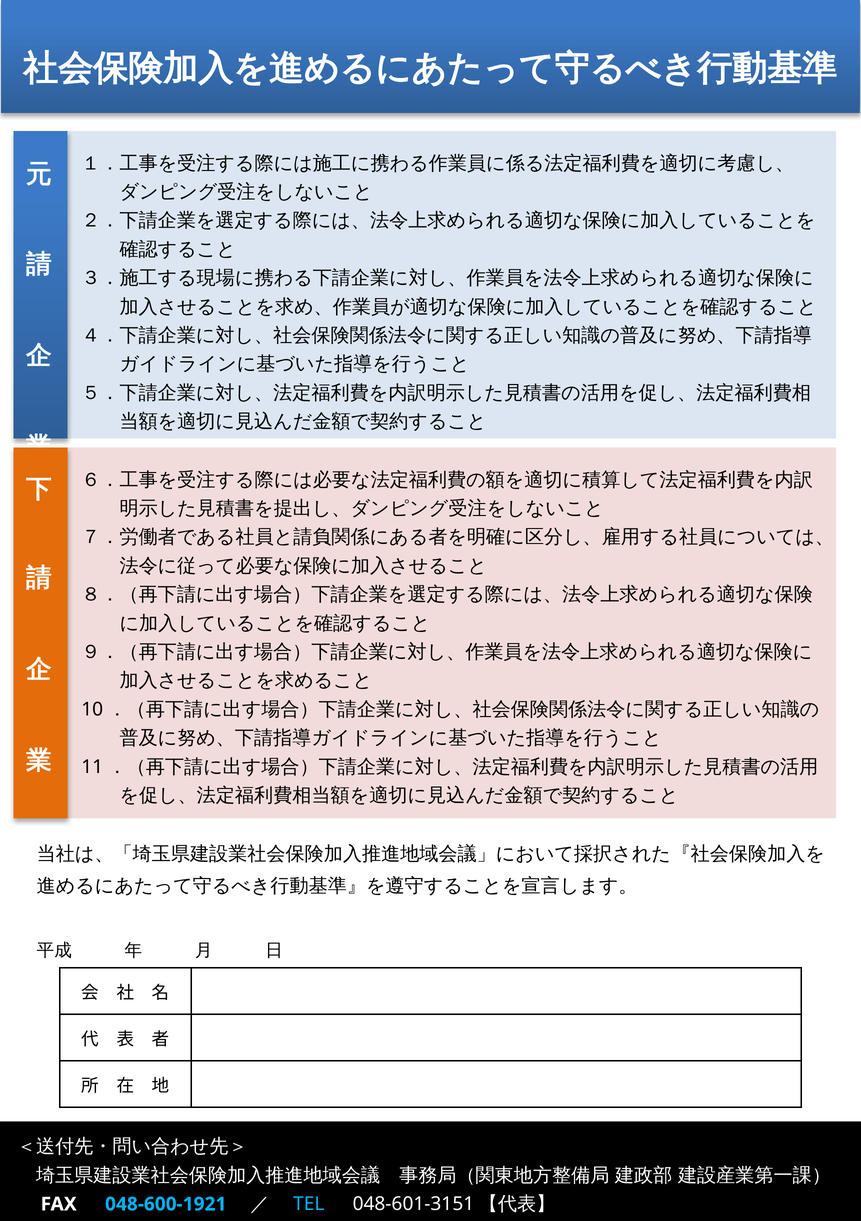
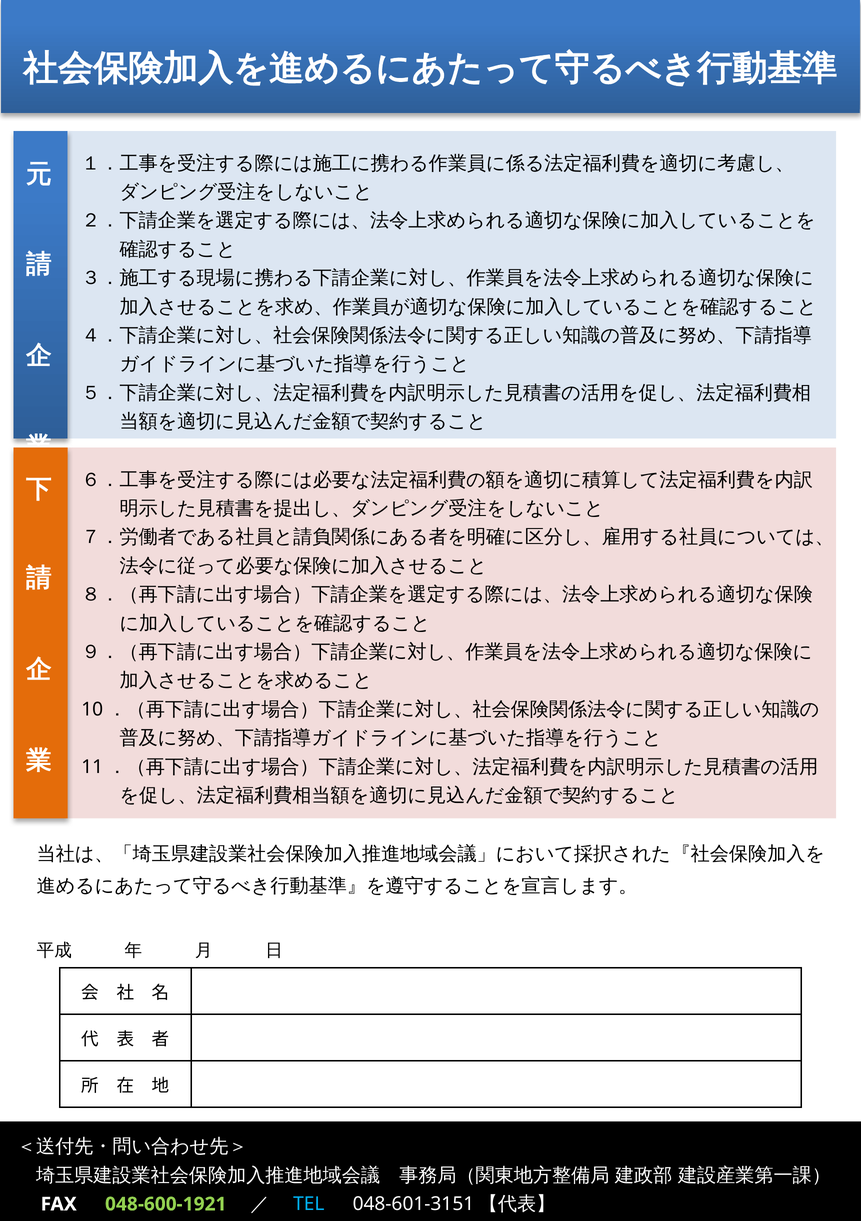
048-600-1921 colour: light blue -> light green
